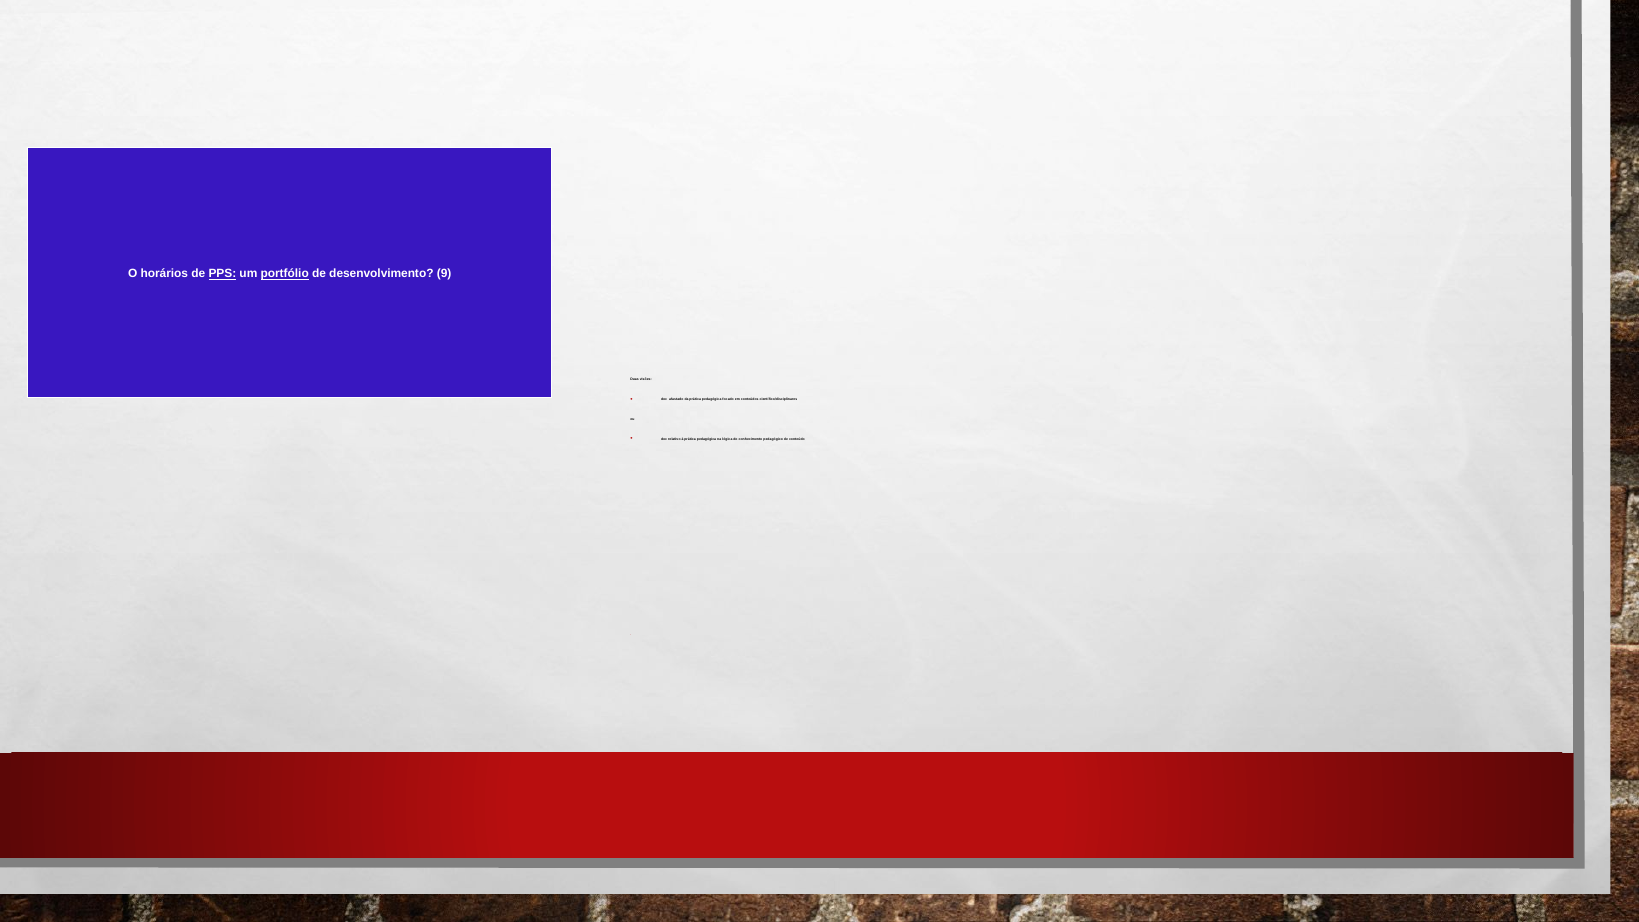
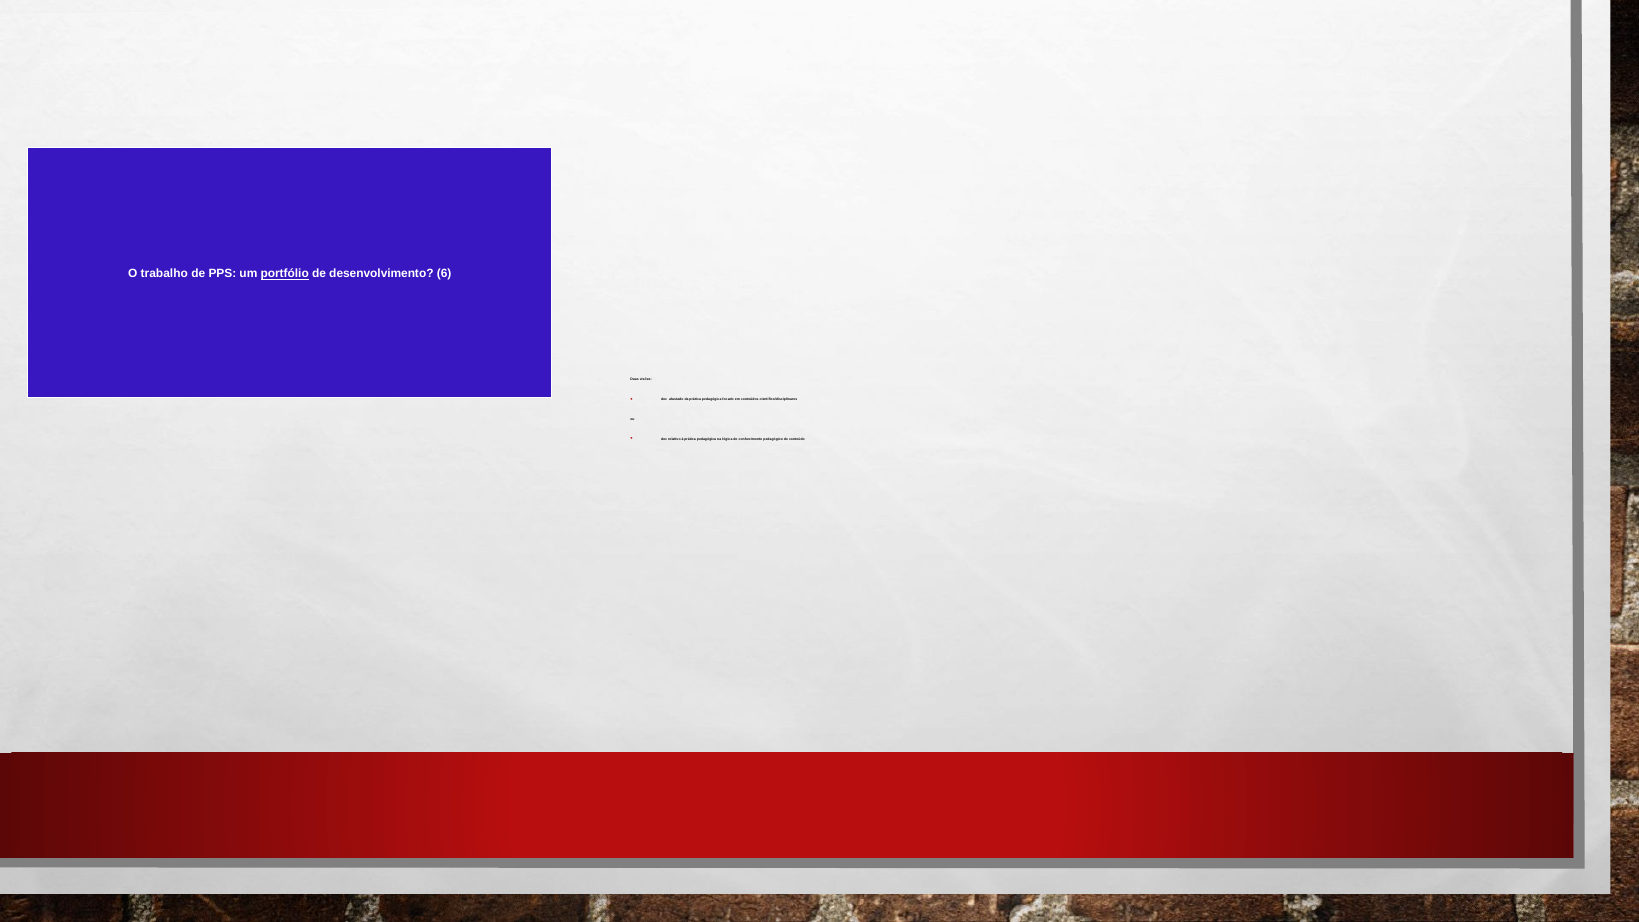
horários: horários -> trabalho
PPS underline: present -> none
9: 9 -> 6
